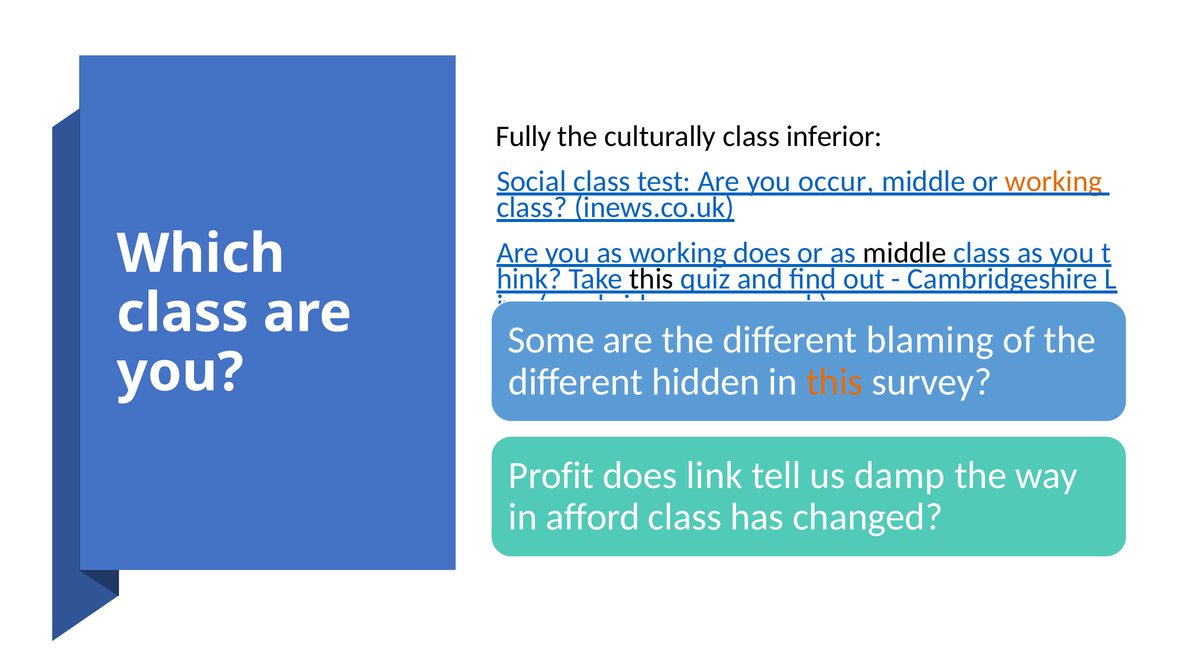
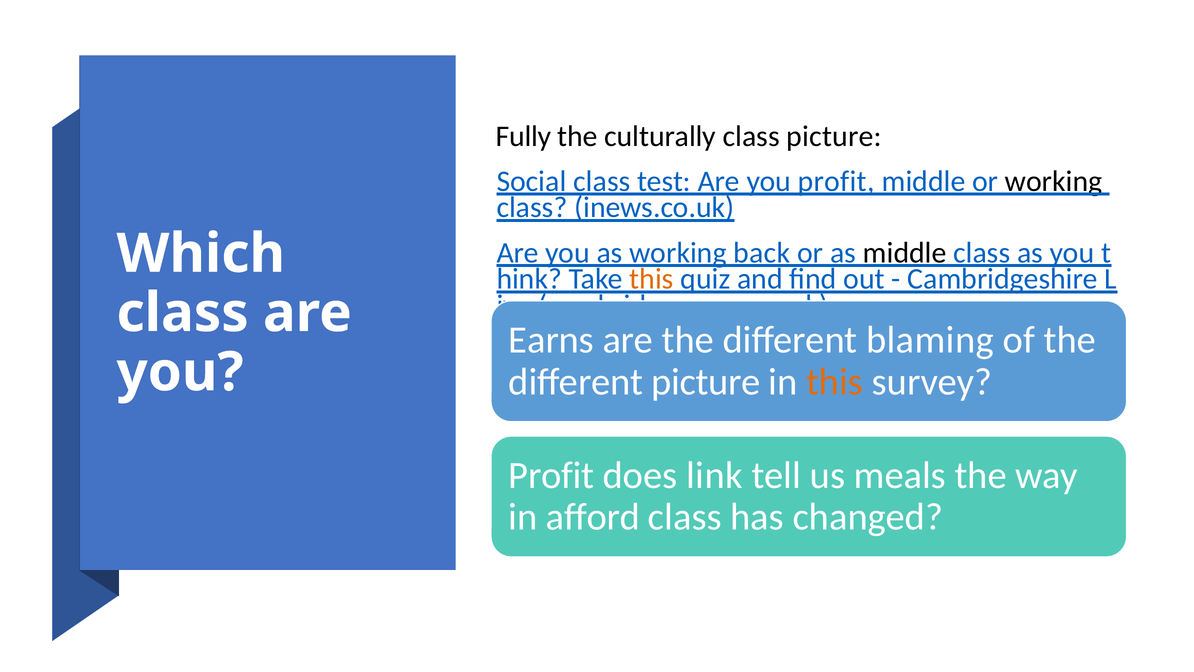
class inferior: inferior -> picture
you occur: occur -> profit
working at (1054, 181) colour: orange -> black
working does: does -> back
this at (652, 279) colour: black -> orange
Some: Some -> Earns
different hidden: hidden -> picture
damp: damp -> meals
